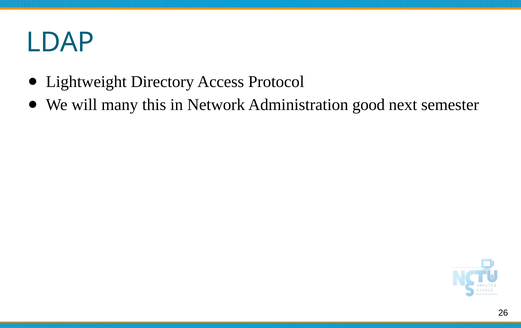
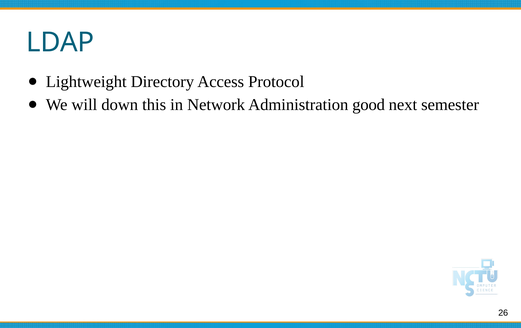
many: many -> down
